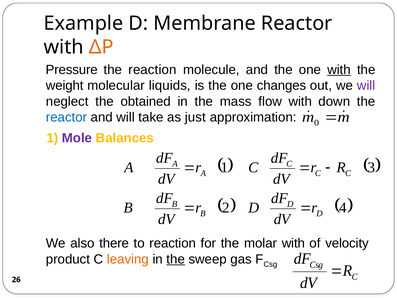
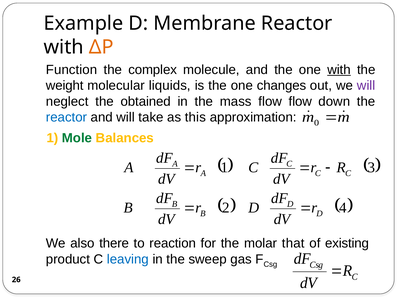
Pressure: Pressure -> Function
the reaction: reaction -> complex
flow with: with -> flow
just: just -> this
Mole colour: purple -> green
molar with: with -> that
velocity: velocity -> existing
leaving colour: orange -> blue
the at (176, 259) underline: present -> none
